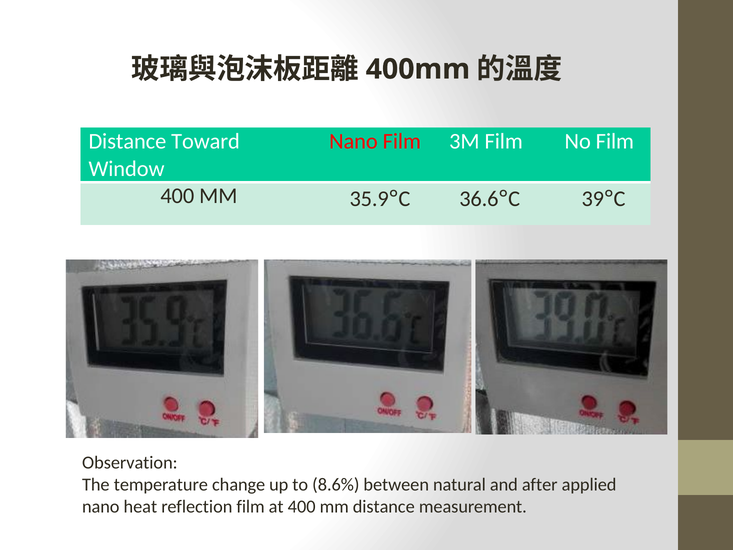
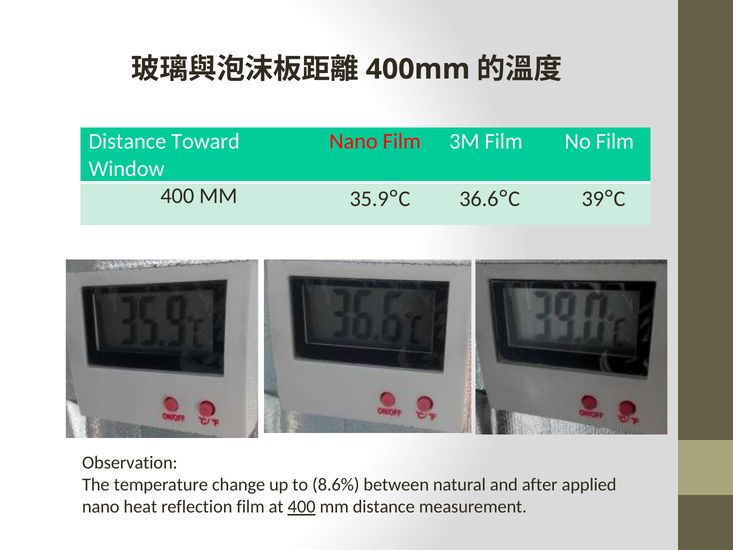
400 at (302, 507) underline: none -> present
